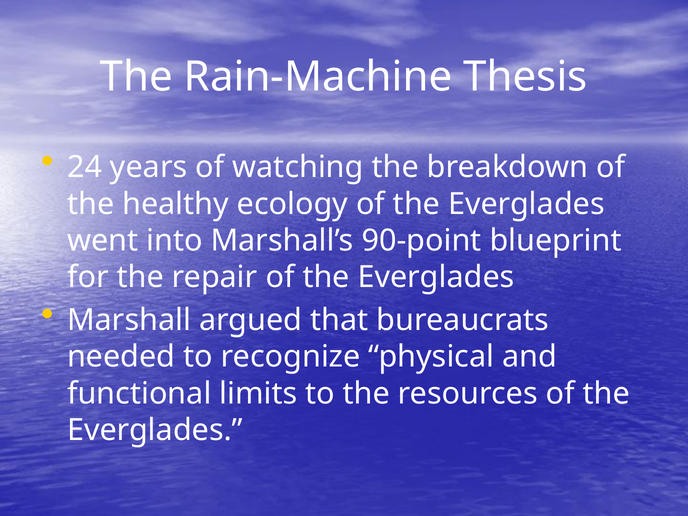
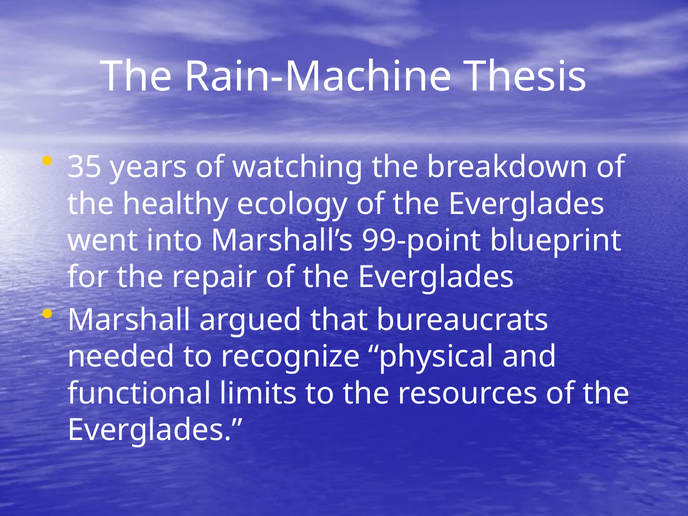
24: 24 -> 35
90-point: 90-point -> 99-point
